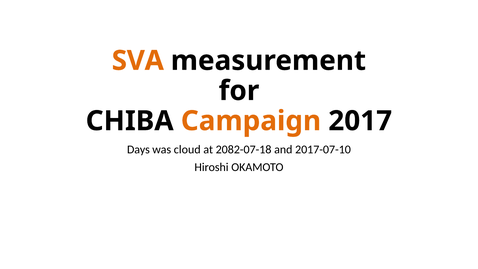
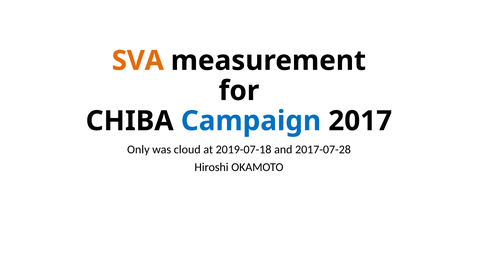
Campaign colour: orange -> blue
Days: Days -> Only
2082-07-18: 2082-07-18 -> 2019-07-18
2017-07-10: 2017-07-10 -> 2017-07-28
